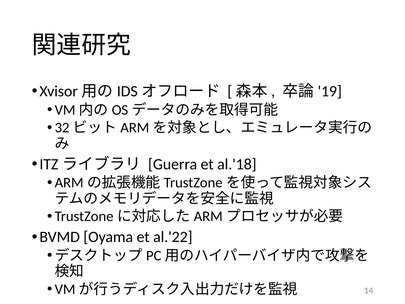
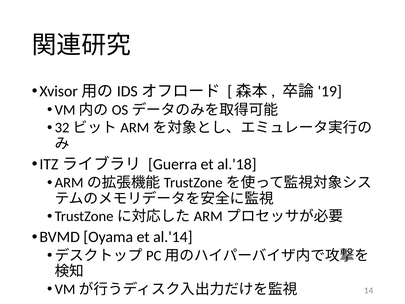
al.'22: al.'22 -> al.'14
